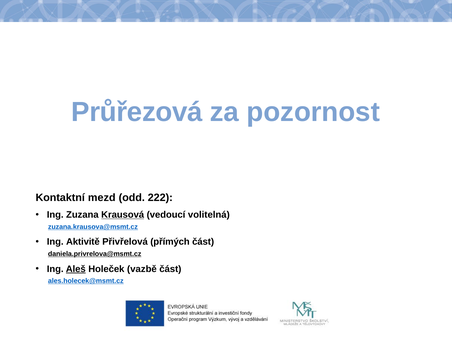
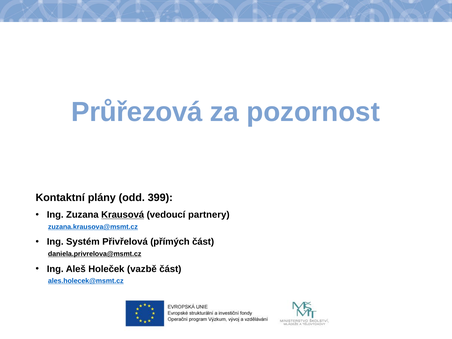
mezd: mezd -> plány
222: 222 -> 399
volitelná: volitelná -> partnery
Aktivitě: Aktivitě -> Systém
Aleš underline: present -> none
